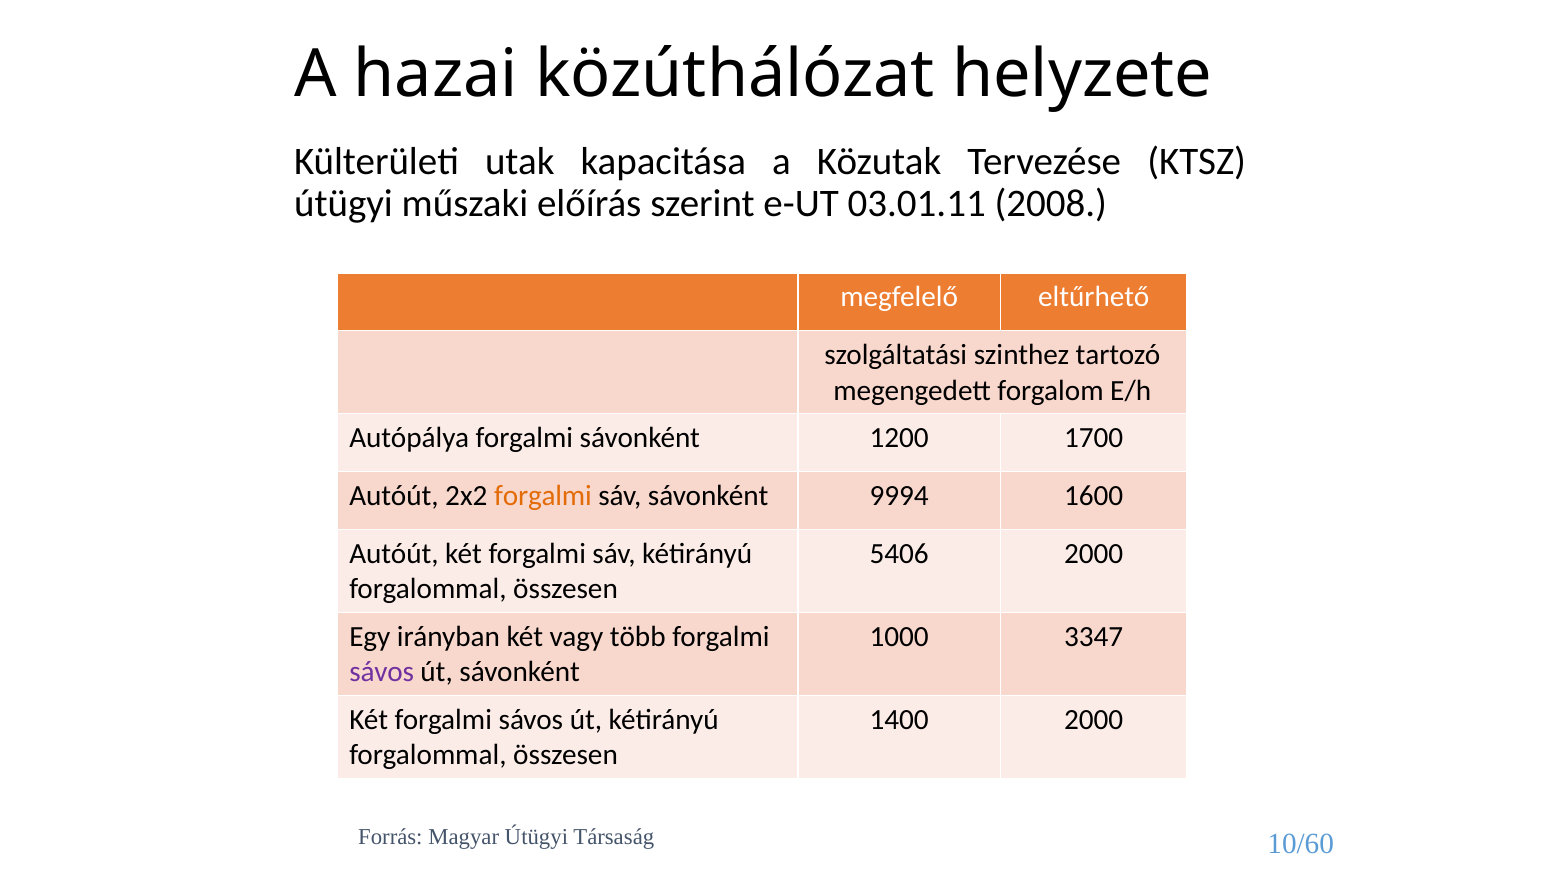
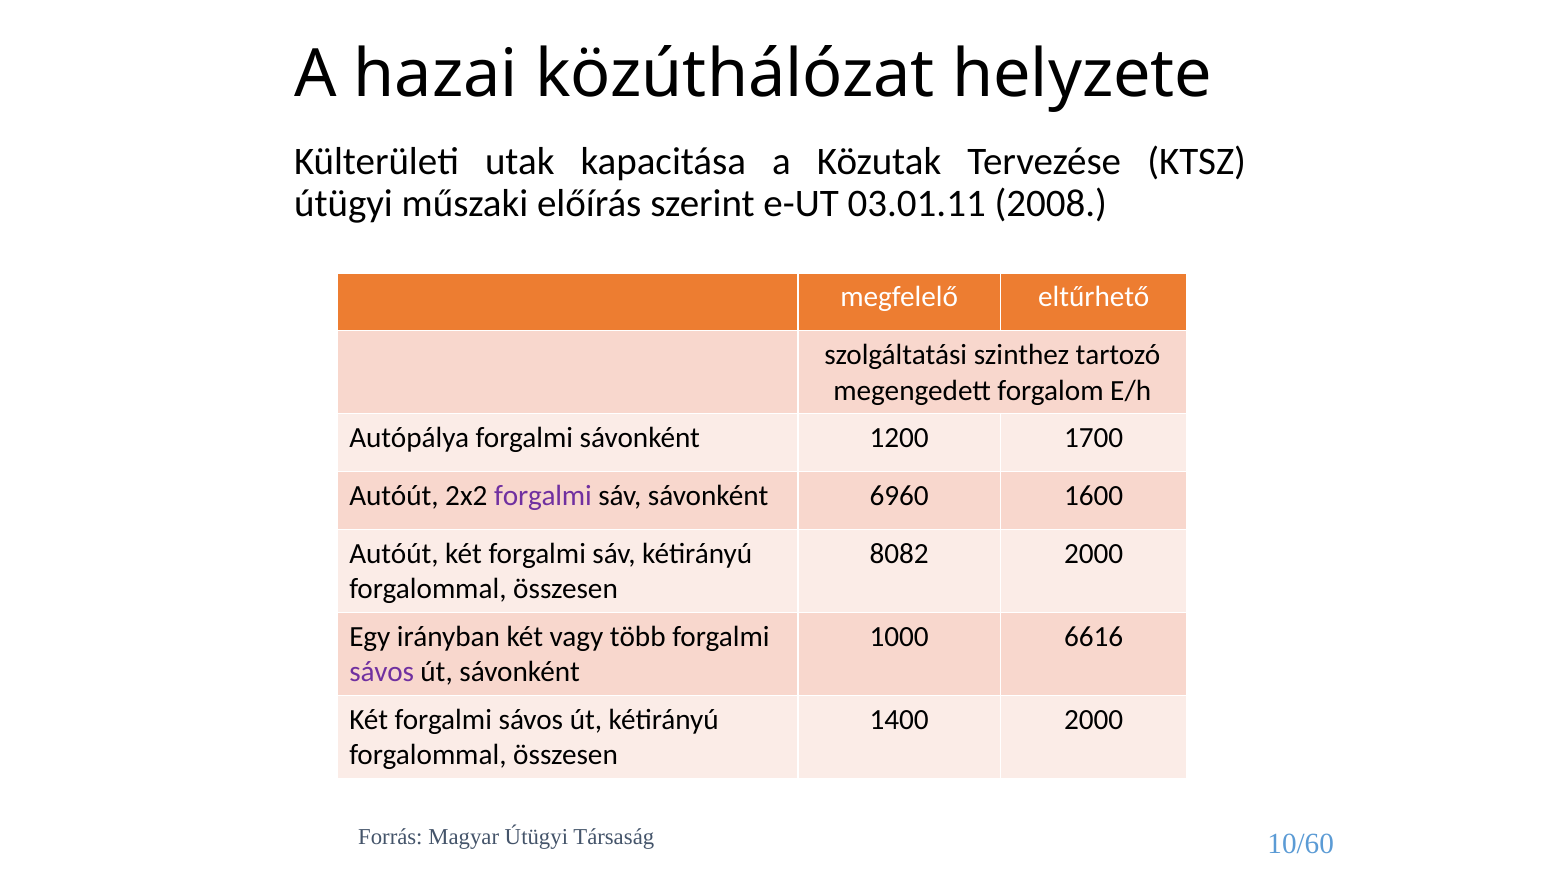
forgalmi at (543, 496) colour: orange -> purple
9994: 9994 -> 6960
5406: 5406 -> 8082
3347: 3347 -> 6616
